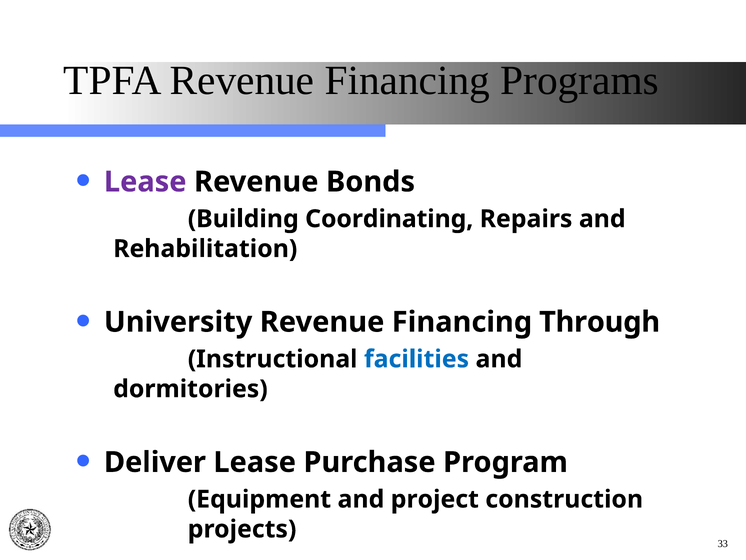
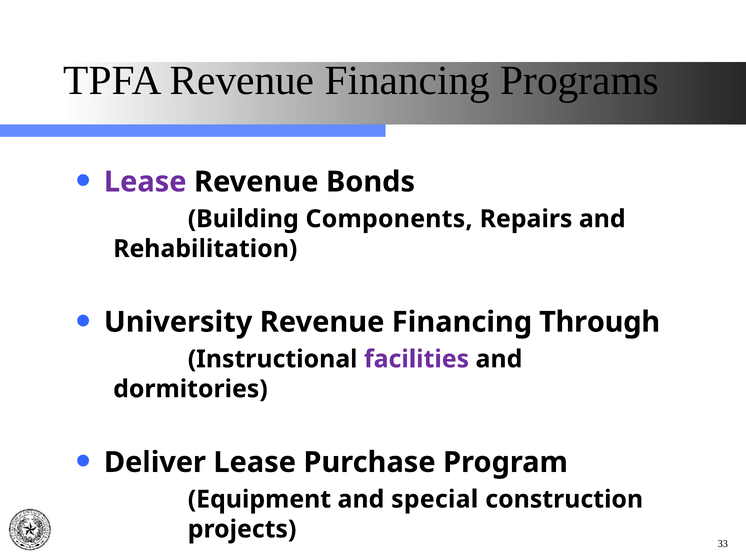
Coordinating: Coordinating -> Components
facilities colour: blue -> purple
project: project -> special
